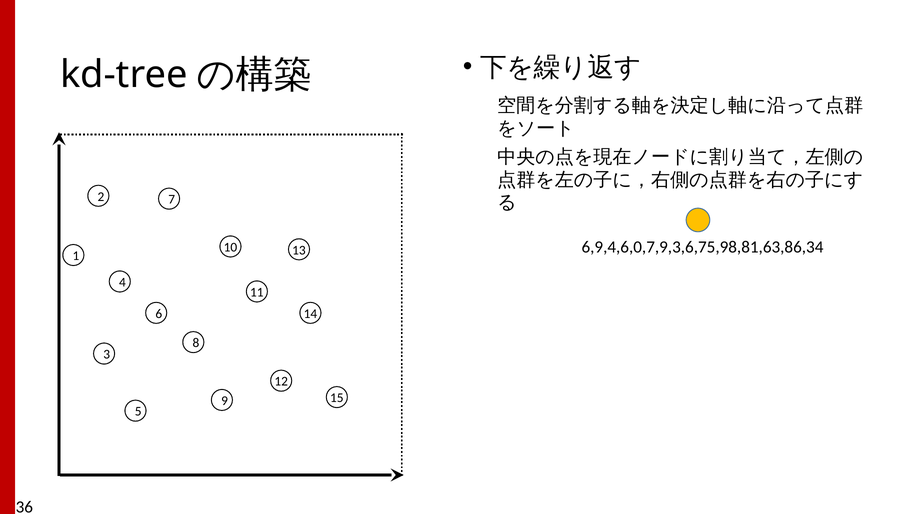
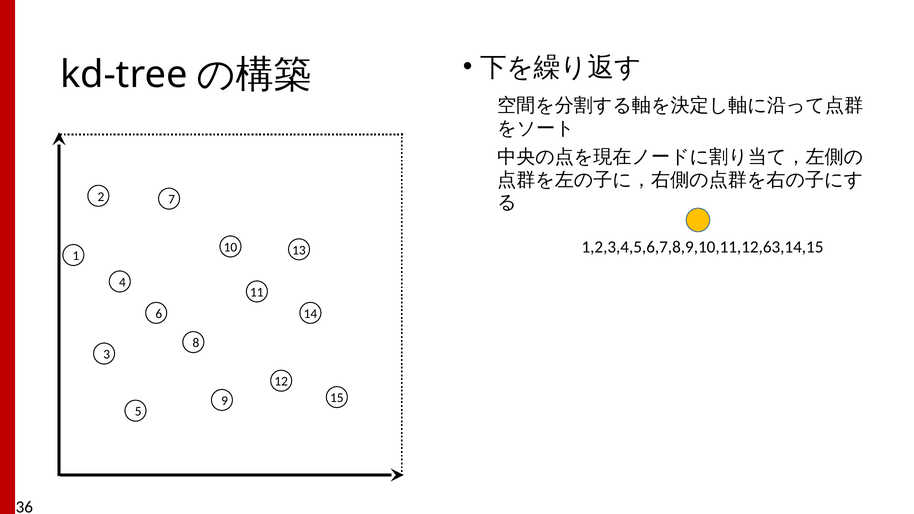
6,9,4,6,0,7,9,3,6,75,98,81,63,86,34: 6,9,4,6,0,7,9,3,6,75,98,81,63,86,34 -> 1,2,3,4,5,6,7,8,9,10,11,12,63,14,15
